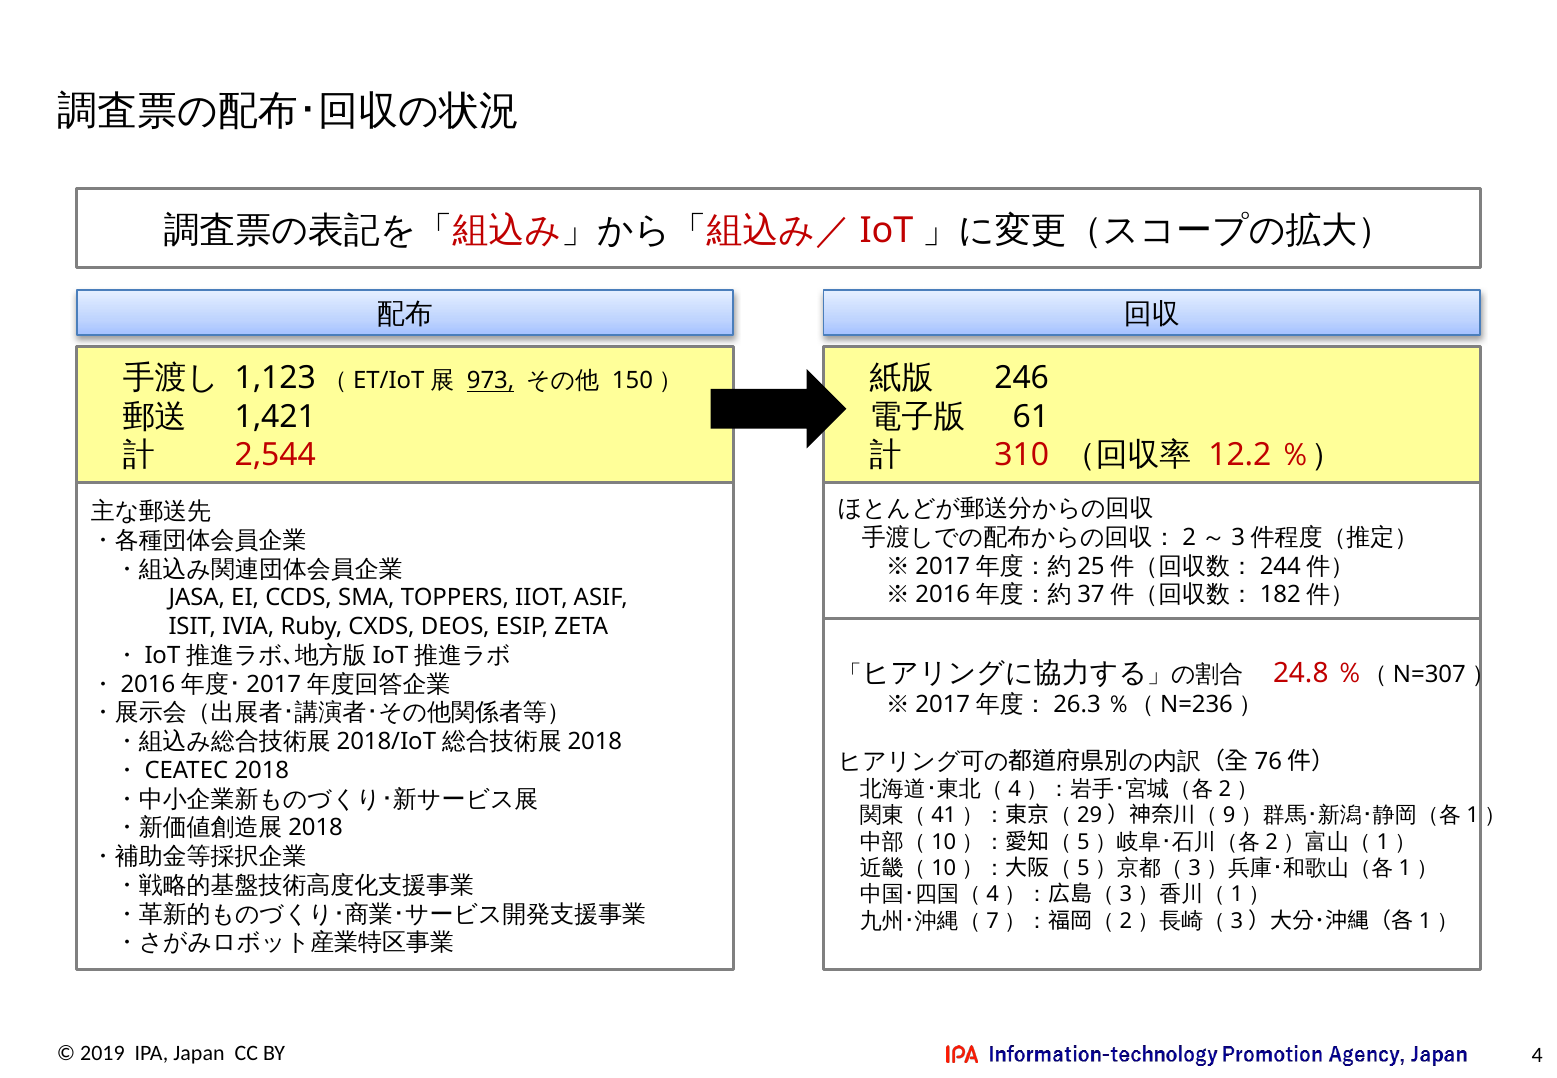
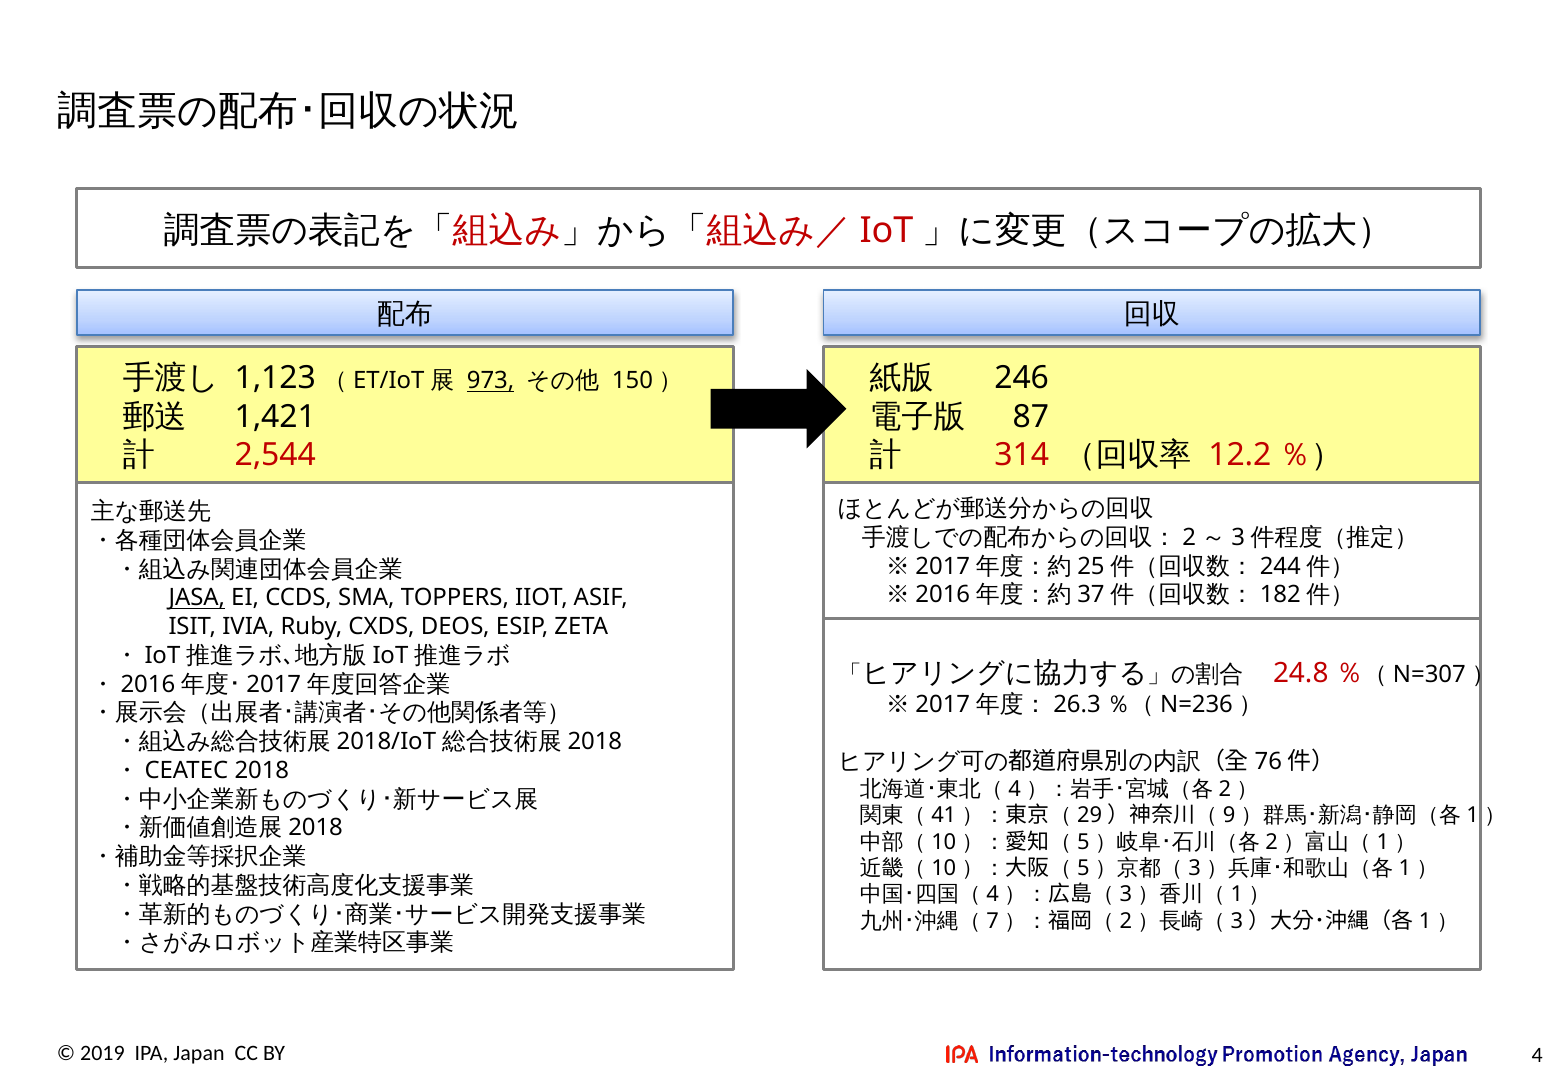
61: 61 -> 87
310: 310 -> 314
JASA underline: none -> present
